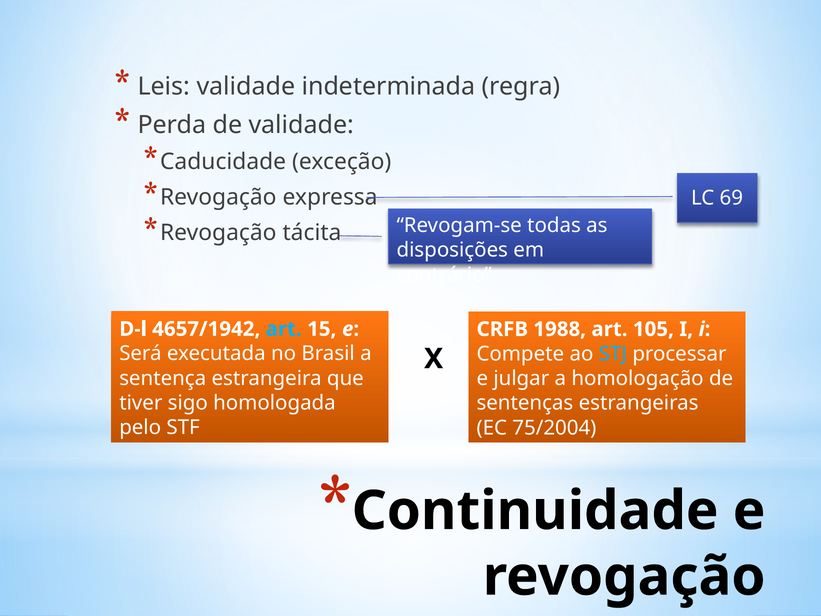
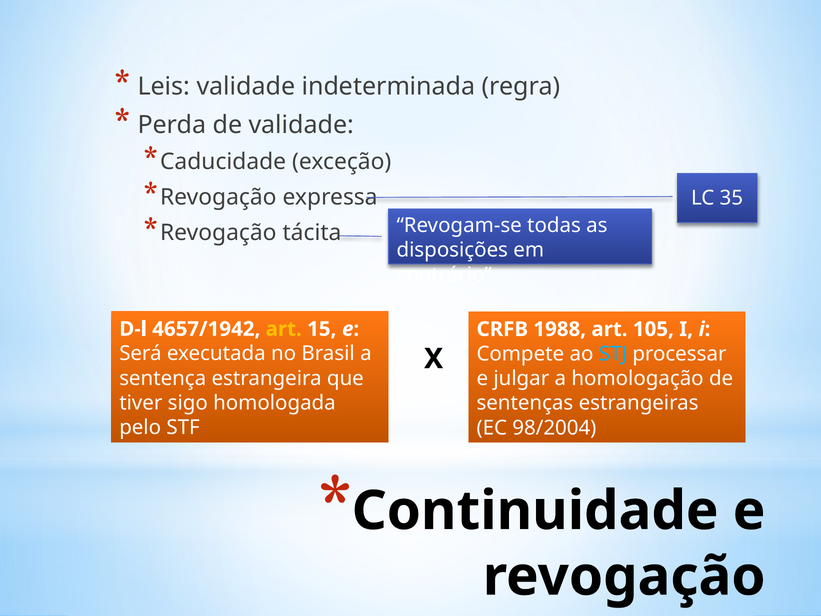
69: 69 -> 35
art at (284, 329) colour: light blue -> yellow
75/2004: 75/2004 -> 98/2004
